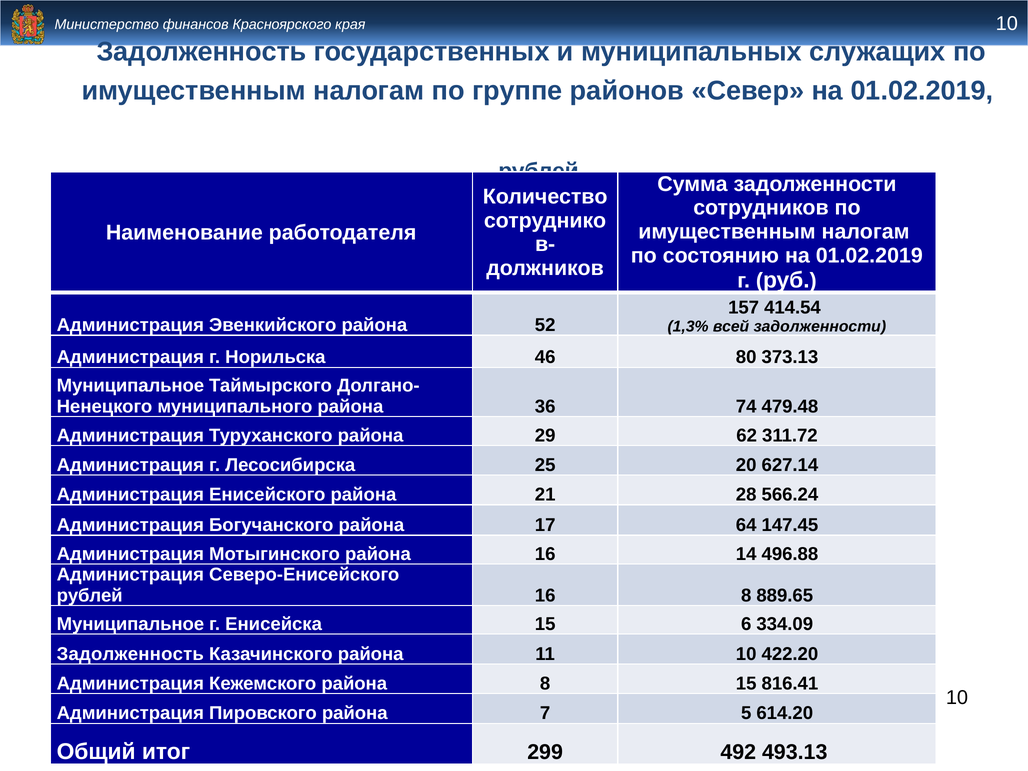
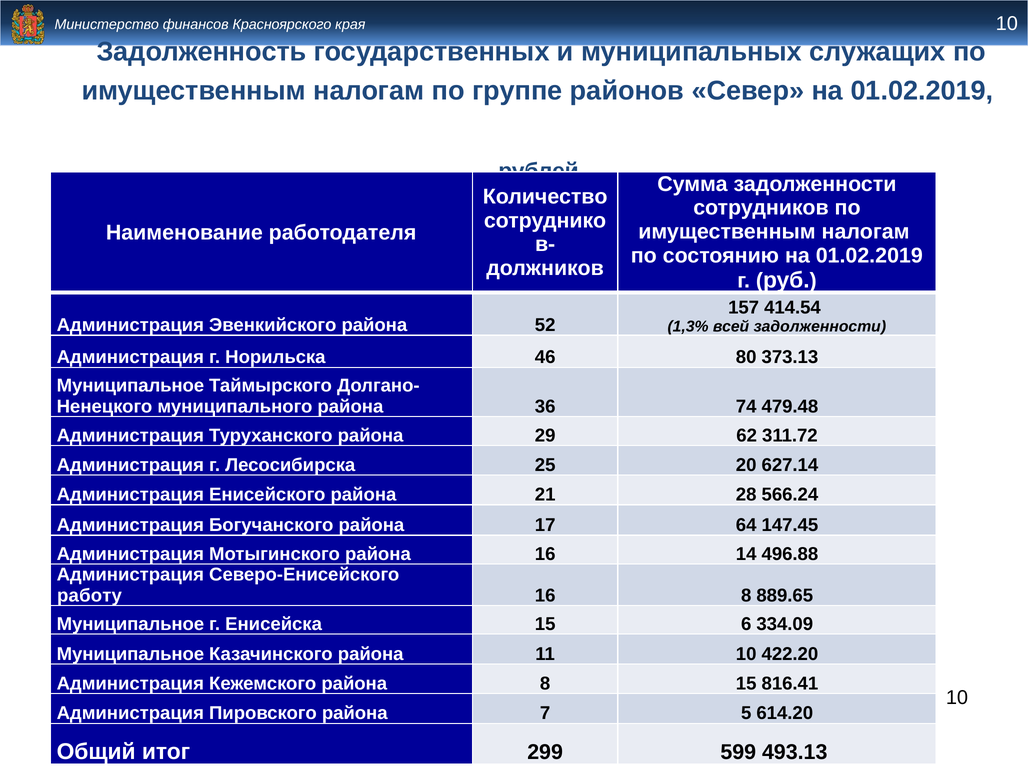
рублей at (90, 595): рублей -> работу
Задолженность at (130, 654): Задолженность -> Муниципальное
492: 492 -> 599
